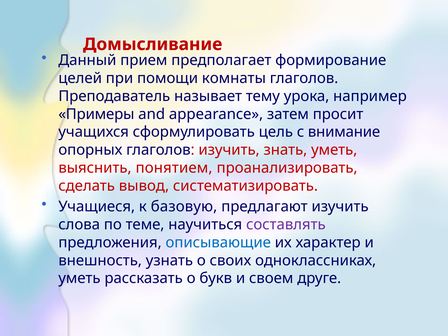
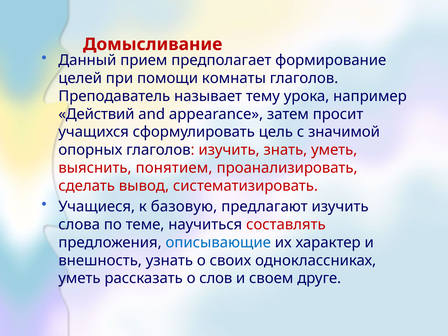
Примеры: Примеры -> Действий
внимание: внимание -> значимой
составлять colour: purple -> red
букв: букв -> слов
